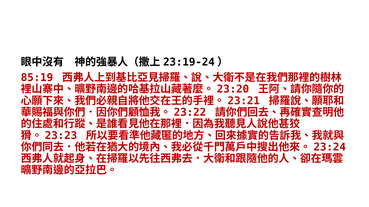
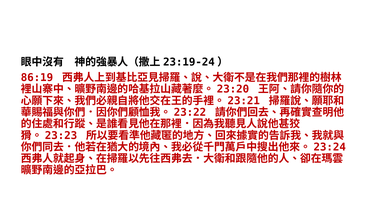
85:19: 85:19 -> 86:19
